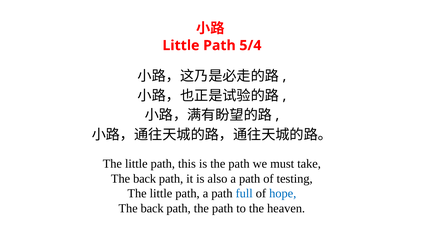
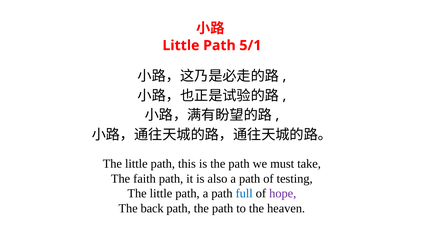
5/4: 5/4 -> 5/1
back at (145, 179): back -> faith
hope colour: blue -> purple
